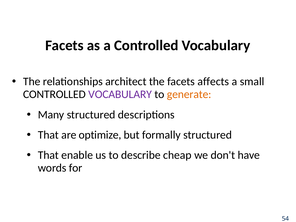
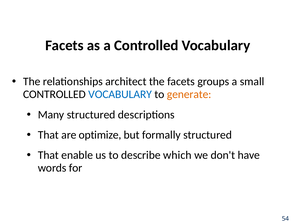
affects: affects -> groups
VOCABULARY at (120, 94) colour: purple -> blue
cheap: cheap -> which
